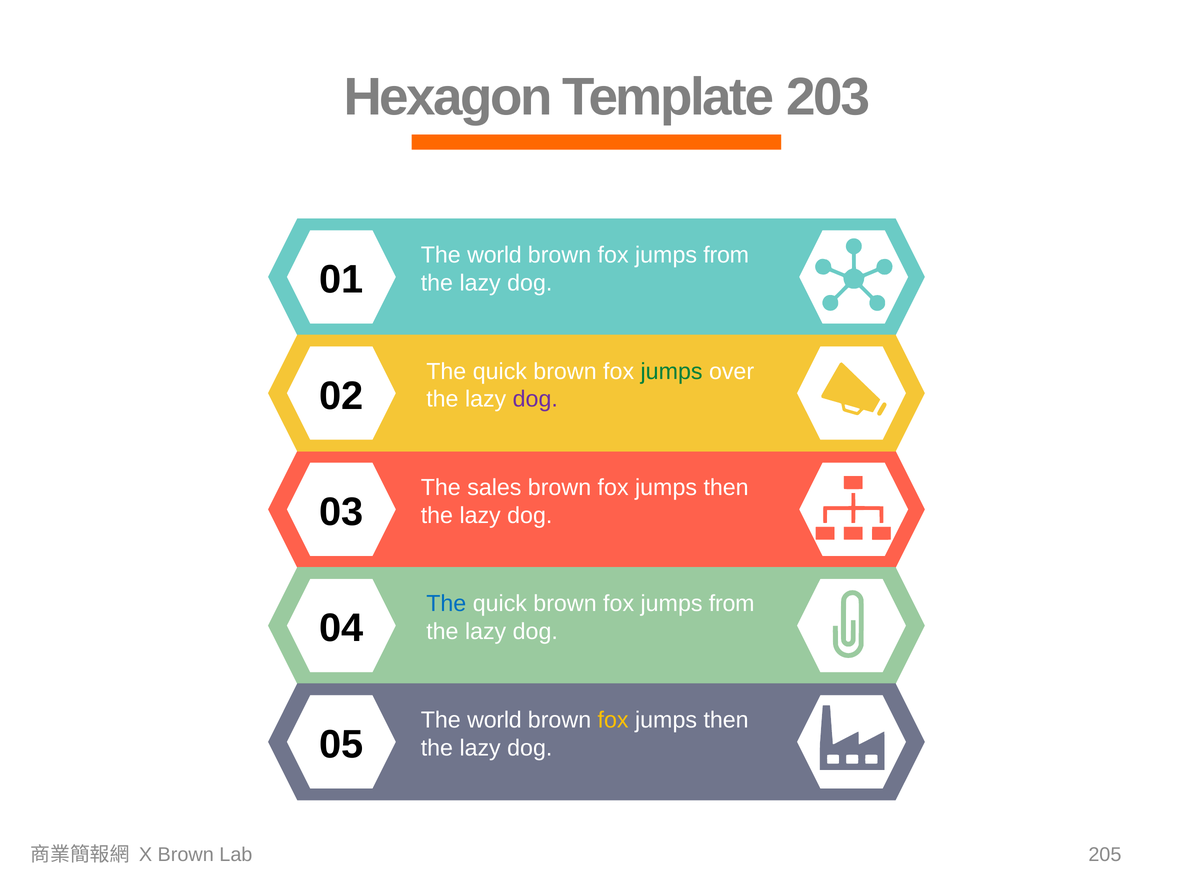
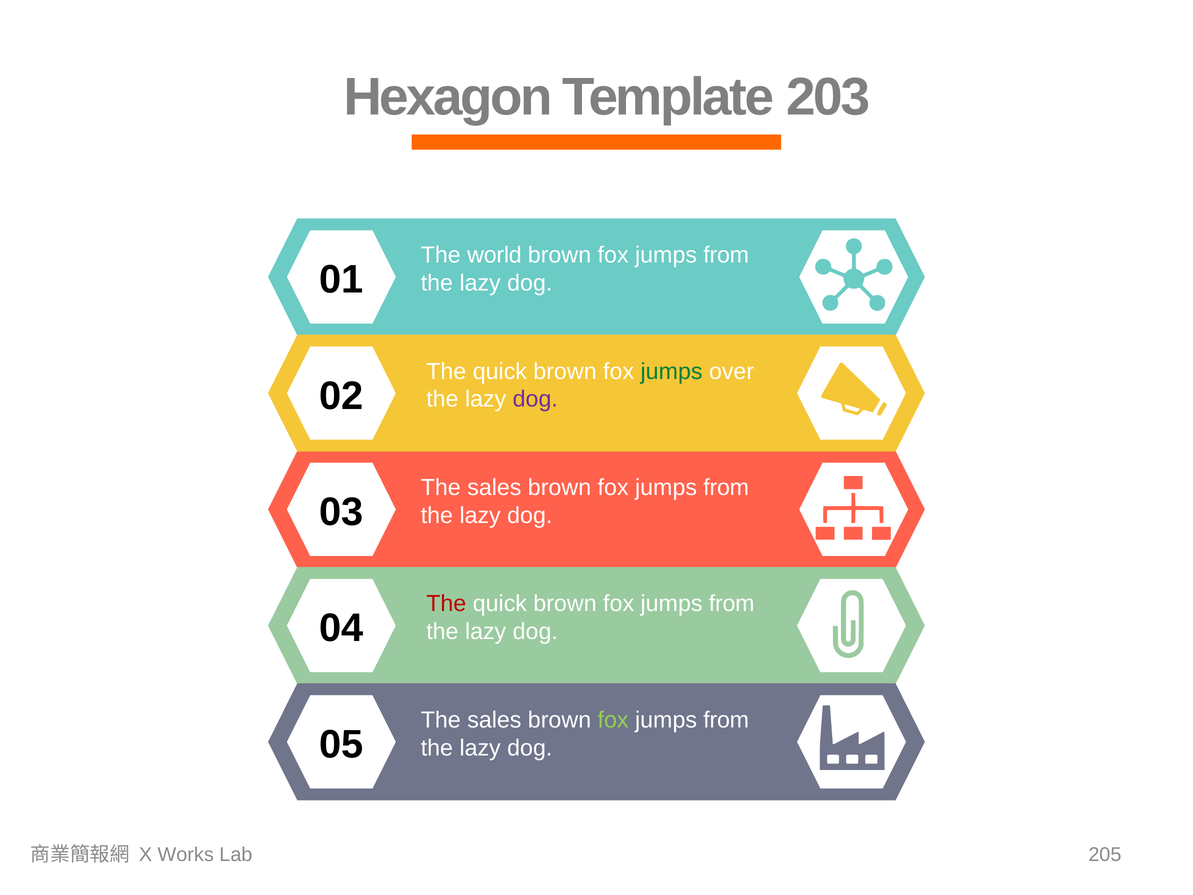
then at (726, 487): then -> from
The at (446, 604) colour: blue -> red
world at (494, 720): world -> sales
fox at (613, 720) colour: yellow -> light green
then at (726, 720): then -> from
X Brown: Brown -> Works
